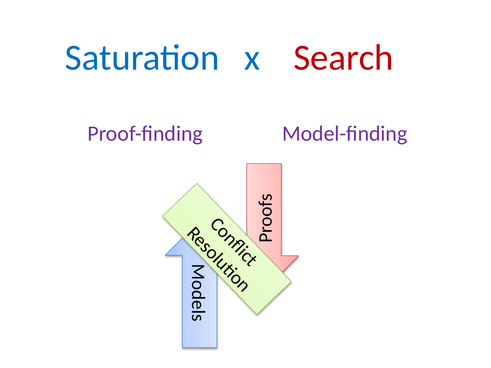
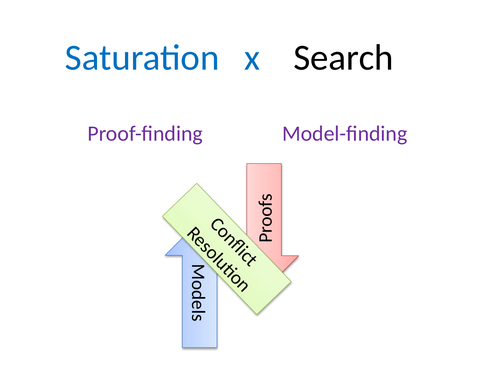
Search colour: red -> black
